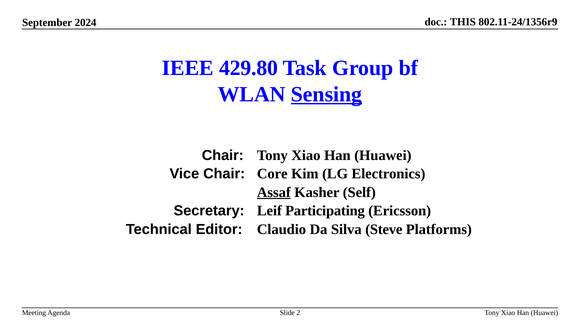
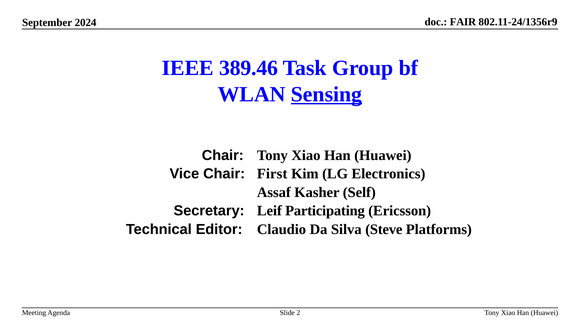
THIS: THIS -> FAIR
429.80: 429.80 -> 389.46
Core: Core -> First
Assaf underline: present -> none
